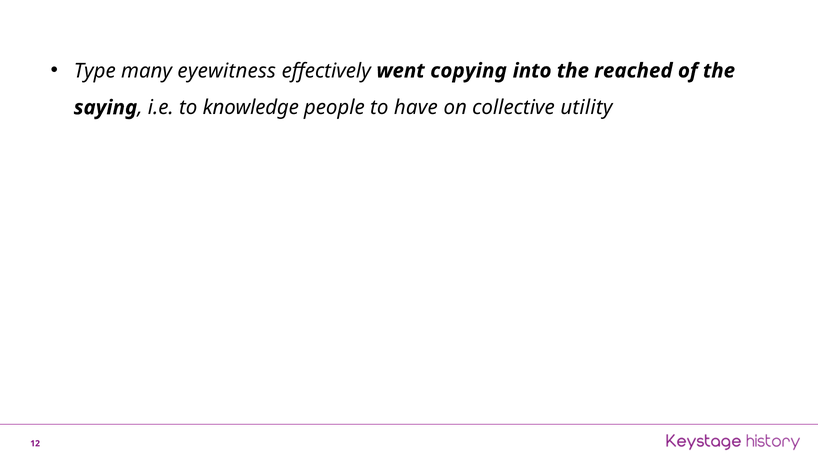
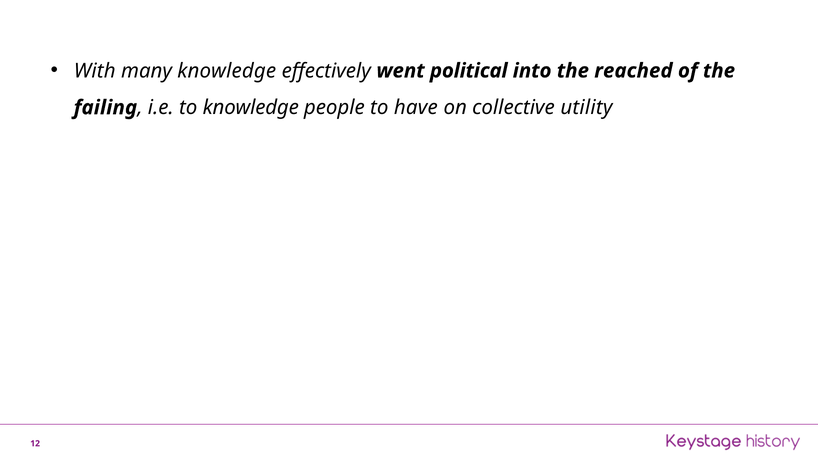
Type: Type -> With
many eyewitness: eyewitness -> knowledge
copying: copying -> political
saying: saying -> failing
